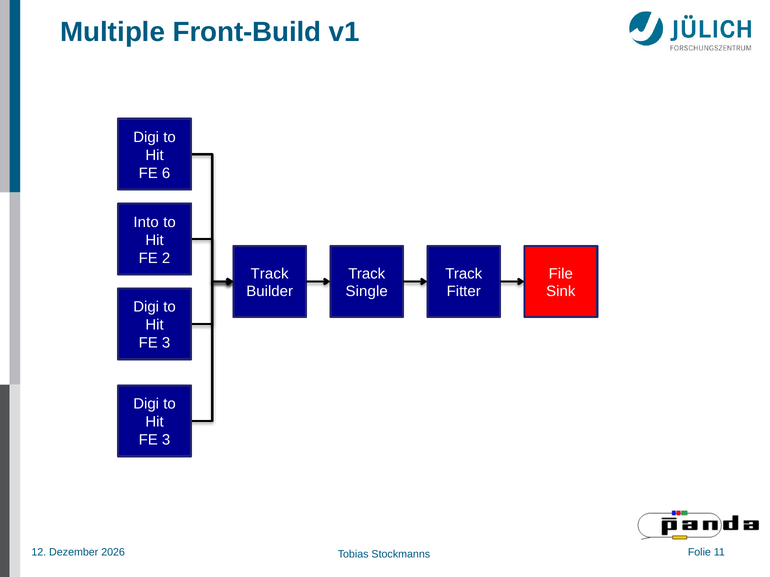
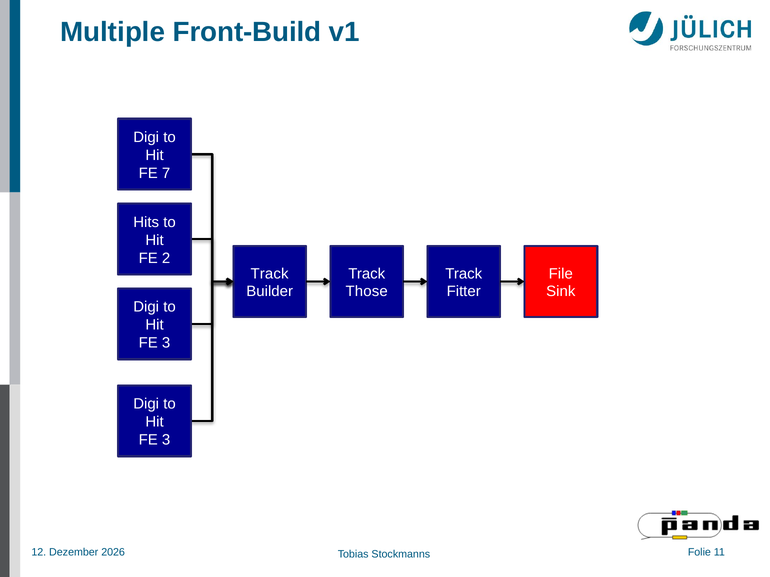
6: 6 -> 7
Into: Into -> Hits
Single: Single -> Those
